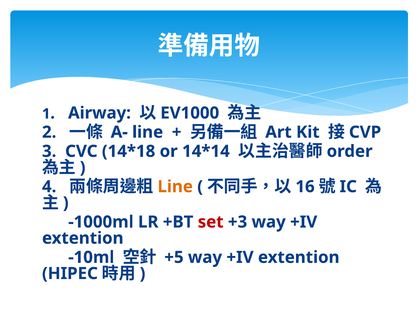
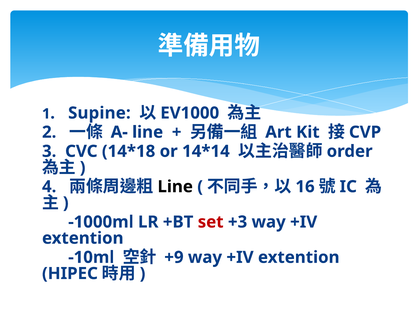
Airway: Airway -> Supine
Line at (175, 186) colour: orange -> black
+5: +5 -> +9
